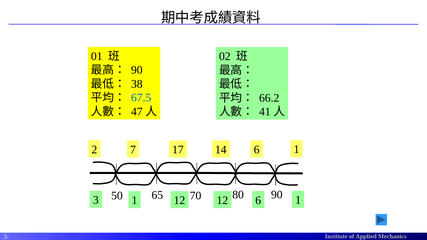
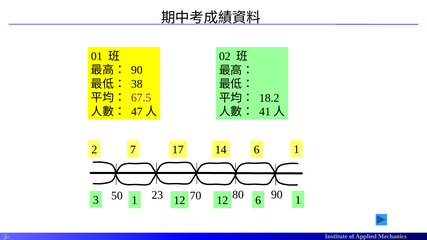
67.5 colour: blue -> purple
66.2: 66.2 -> 18.2
65: 65 -> 23
